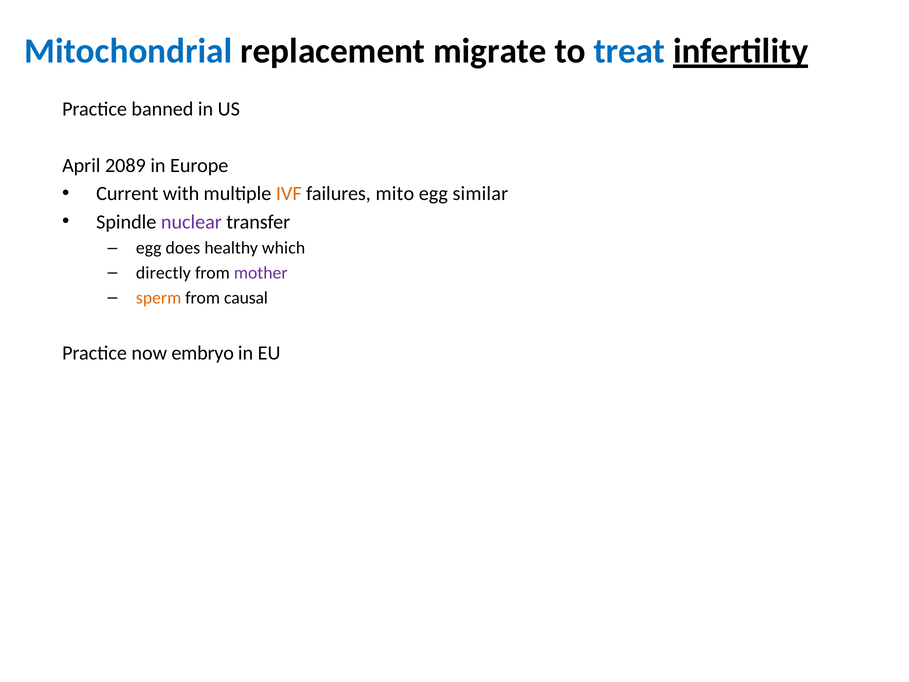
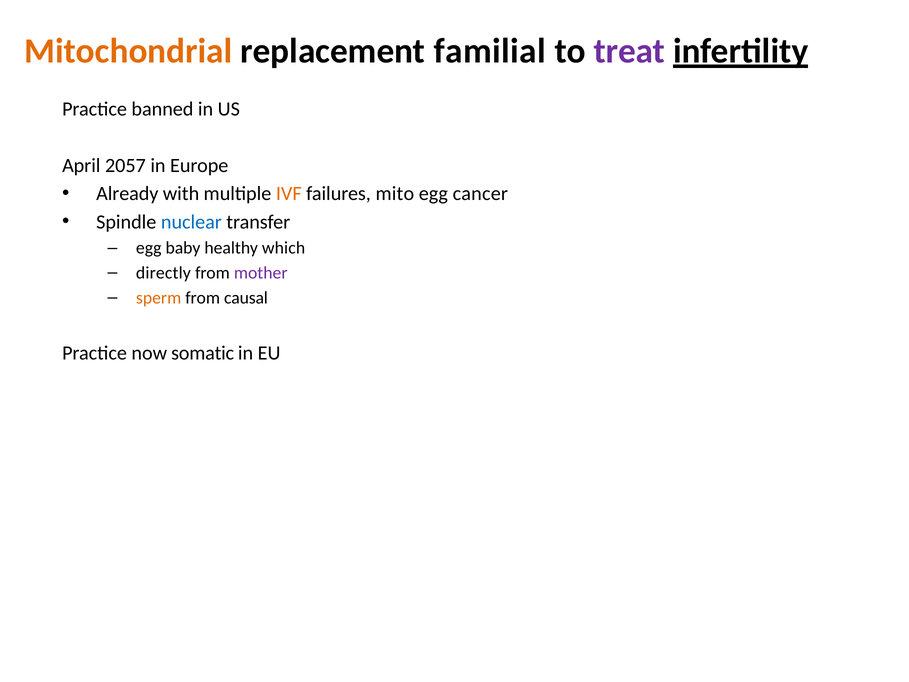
Mitochondrial colour: blue -> orange
migrate: migrate -> familial
treat colour: blue -> purple
2089: 2089 -> 2057
Current: Current -> Already
similar: similar -> cancer
nuclear colour: purple -> blue
does: does -> baby
embryo: embryo -> somatic
